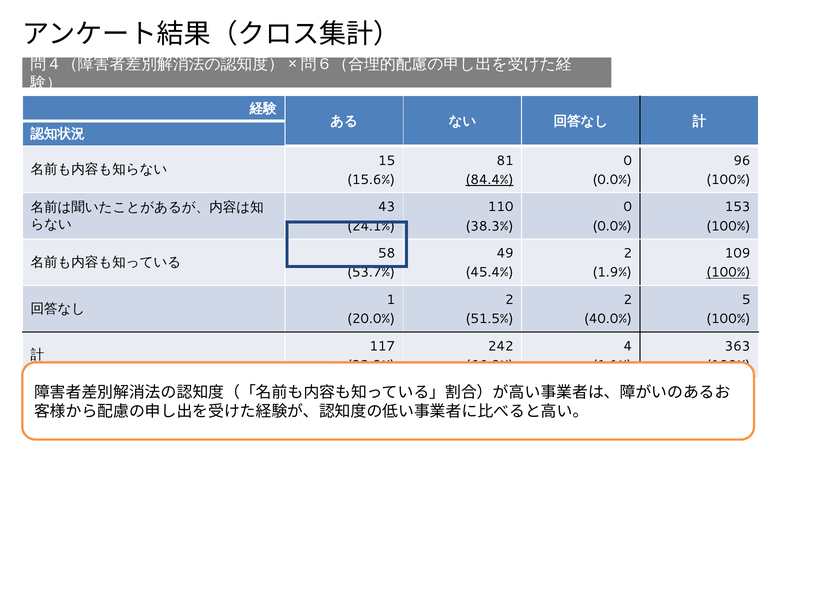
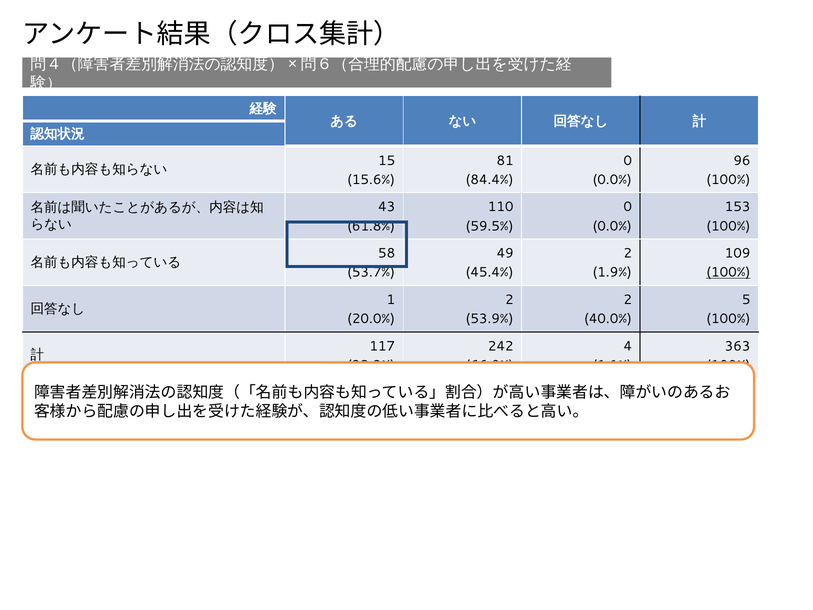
84.4% underline: present -> none
24.1%: 24.1% -> 61.8%
38.3%: 38.3% -> 59.5%
51.5%: 51.5% -> 53.9%
